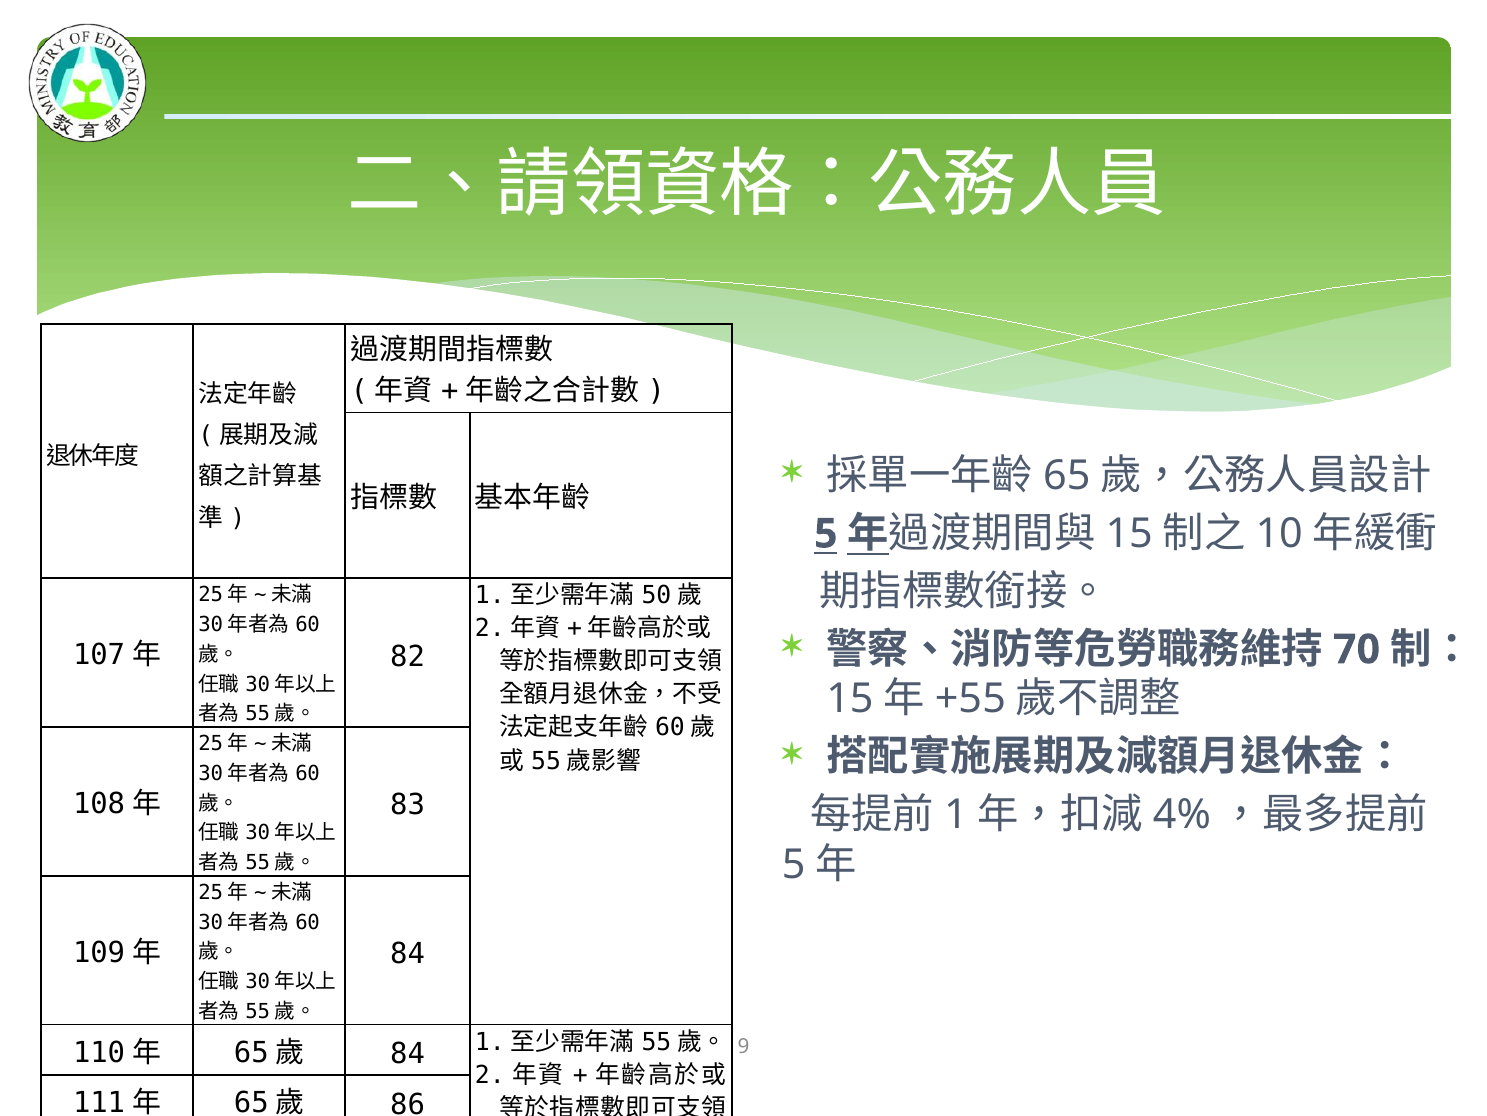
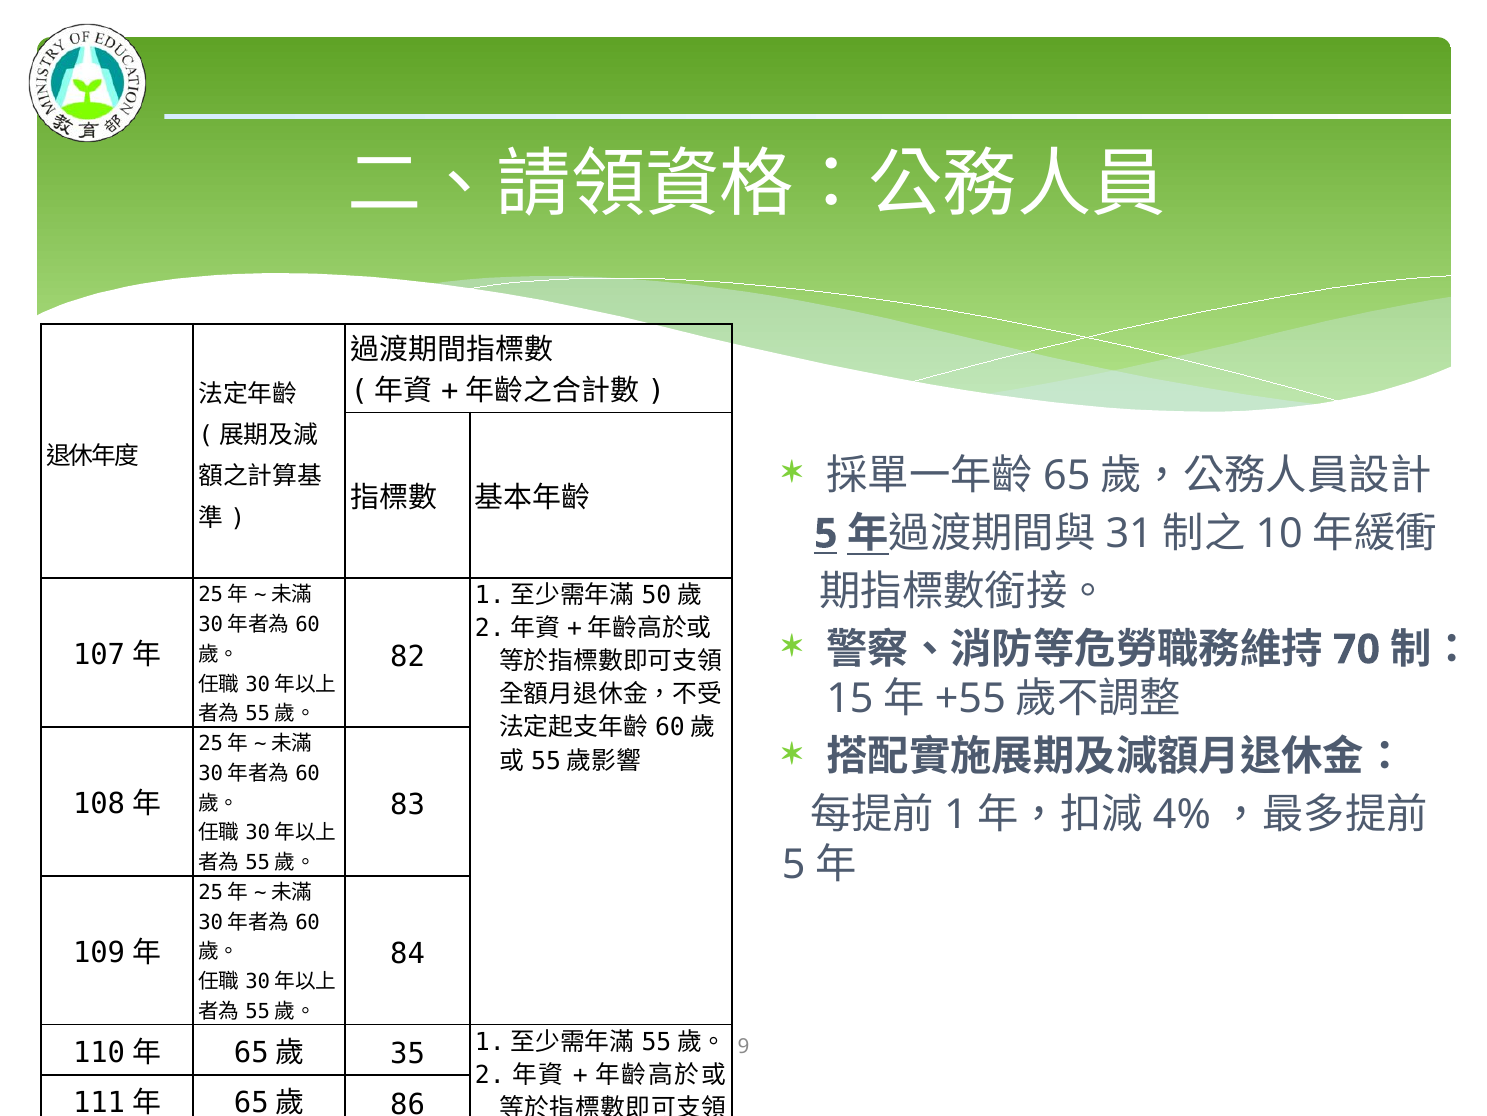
15 at (1129, 534): 15 -> 31
84 at (408, 1053): 84 -> 35
